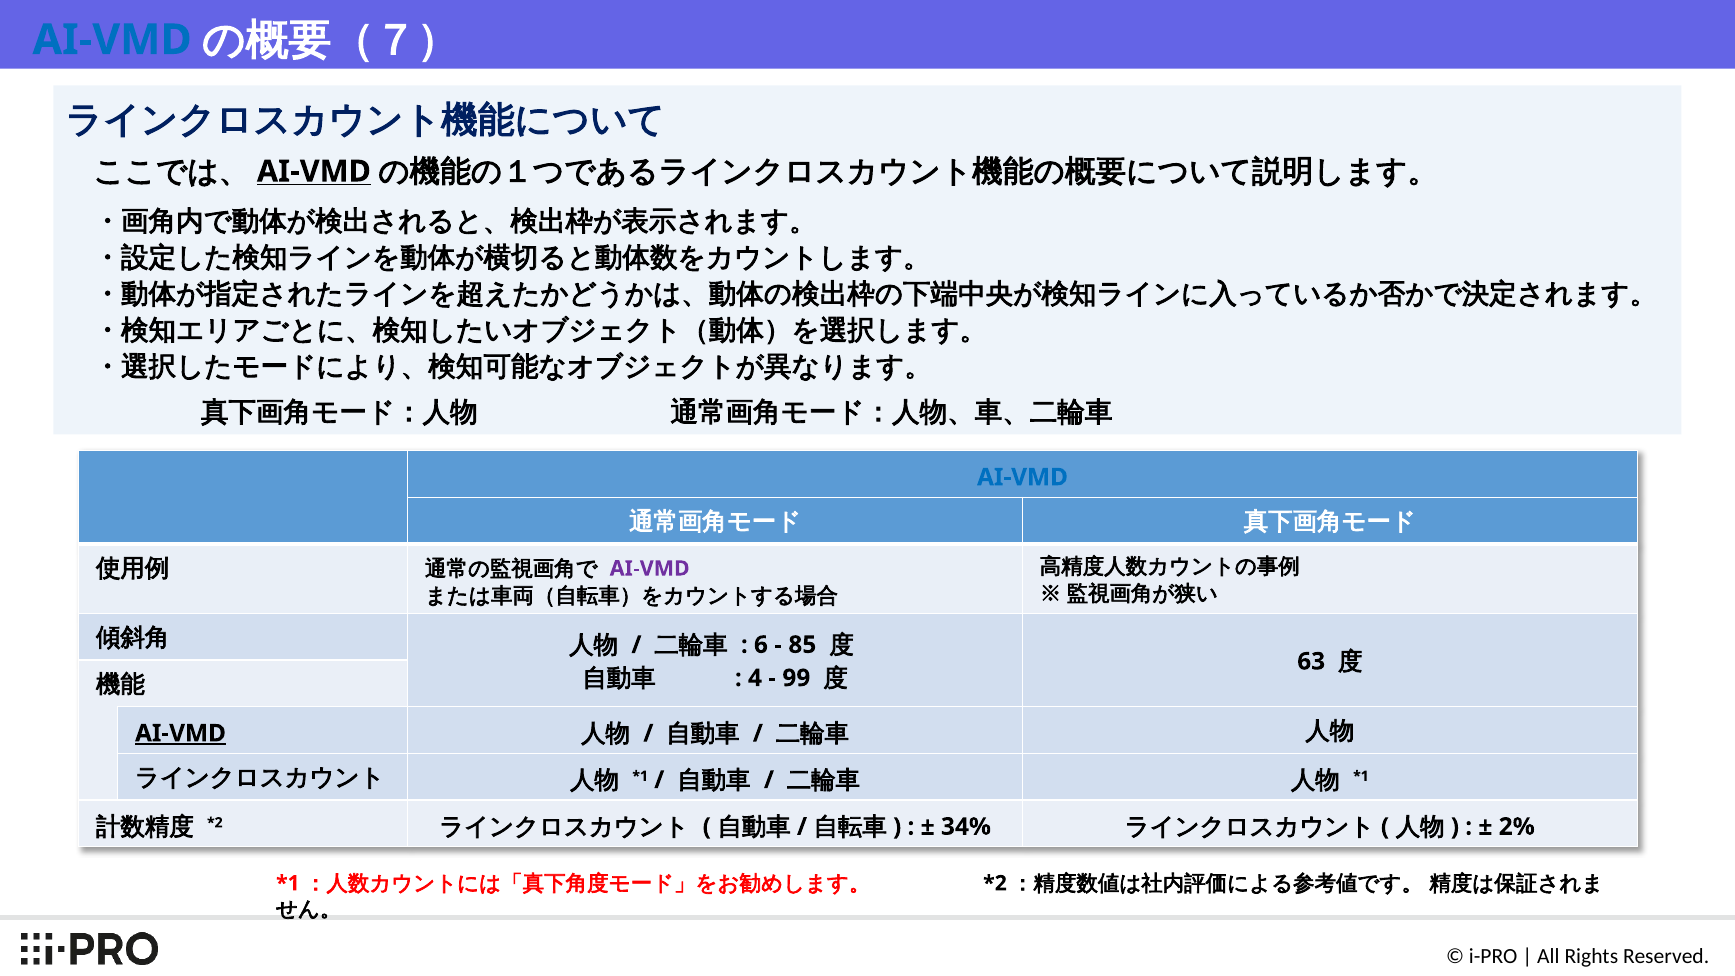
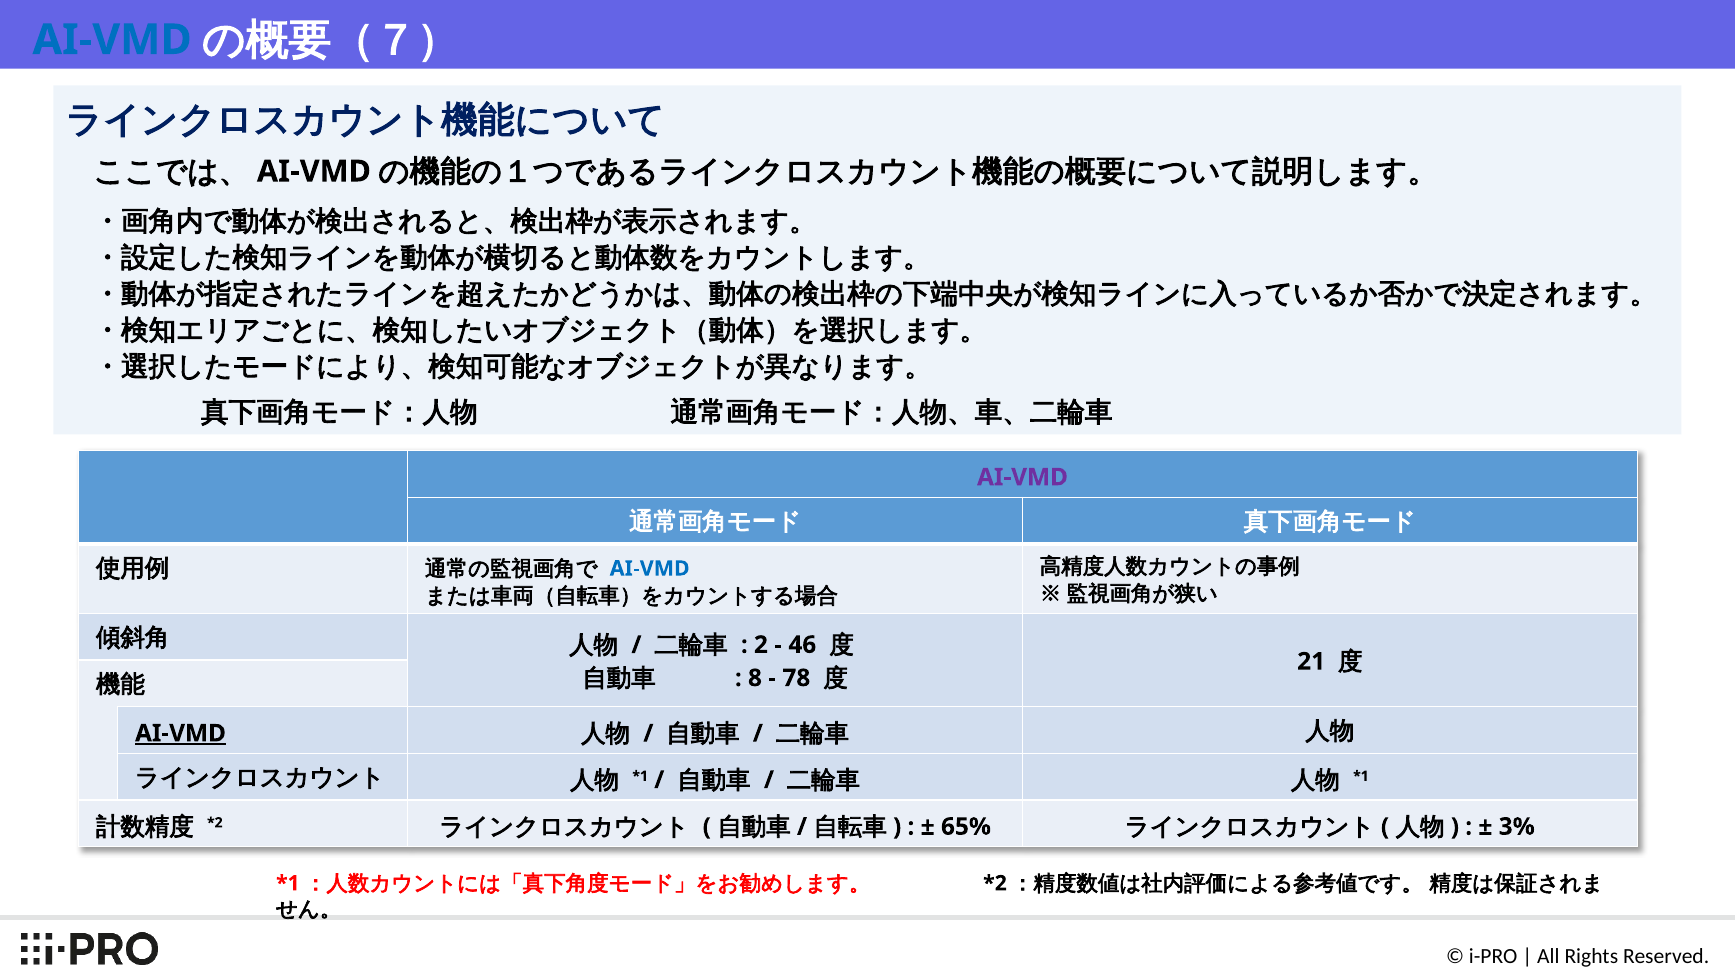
AI-VMD at (314, 171) underline: present -> none
AI-VMD at (1023, 477) colour: blue -> purple
AI-VMD at (650, 568) colour: purple -> blue
6: 6 -> 2
85: 85 -> 46
4: 4 -> 8
99: 99 -> 78
63: 63 -> 21
34%: 34% -> 65%
2%: 2% -> 3%
